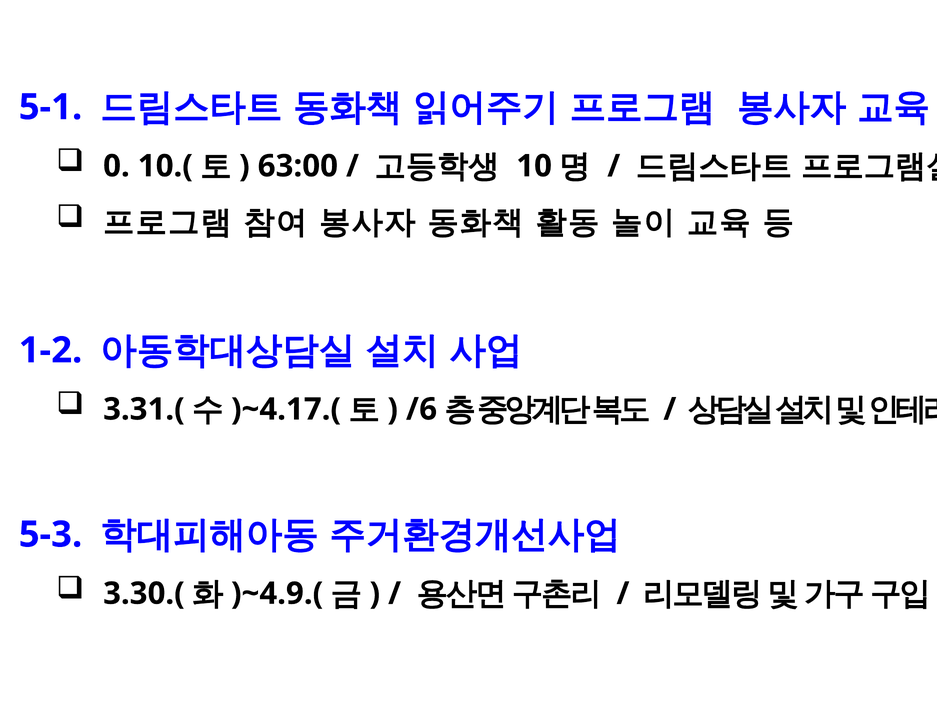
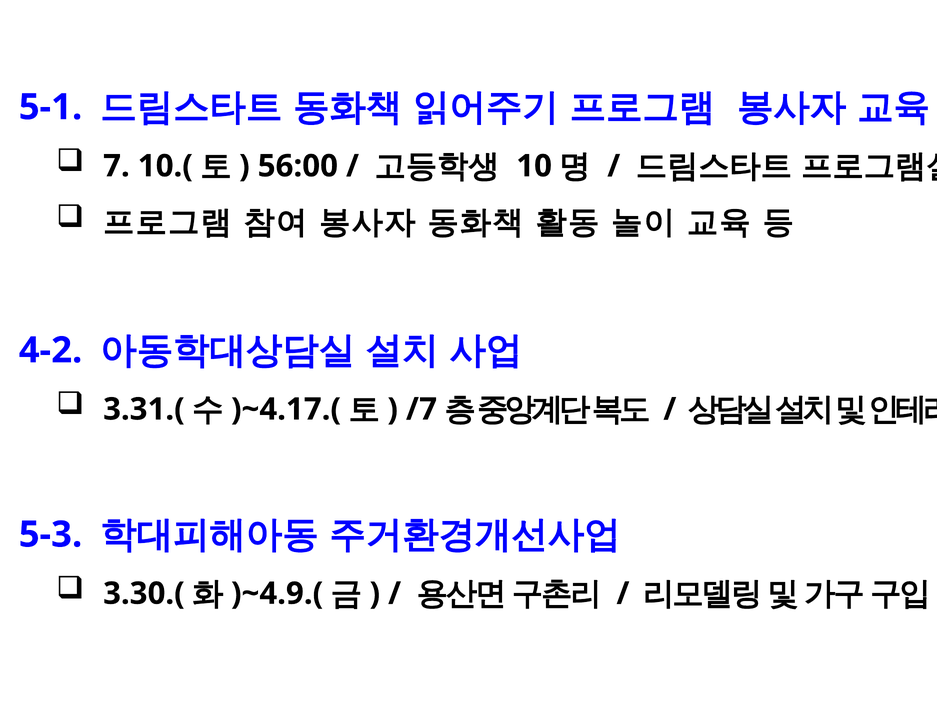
0 at (116, 166): 0 -> 7
63:00: 63:00 -> 56:00
1-2: 1-2 -> 4-2
6 at (428, 410): 6 -> 7
